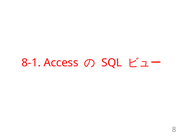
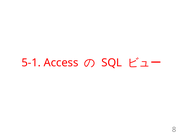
8-1: 8-1 -> 5-1
